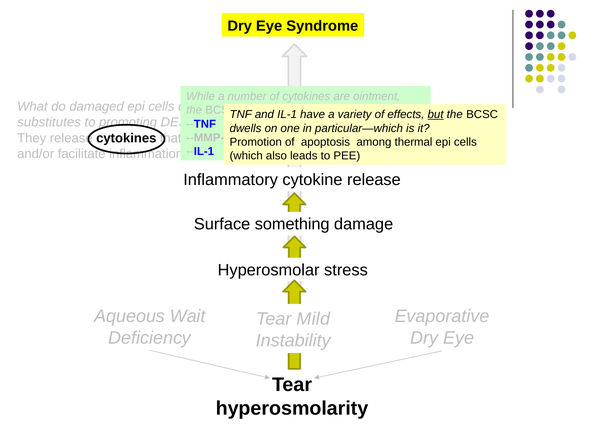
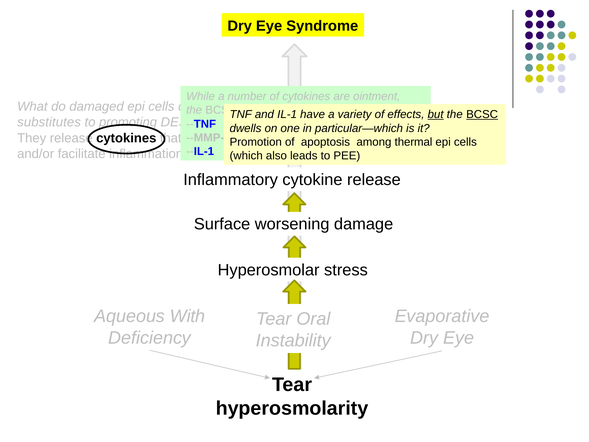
BCSC at (482, 114) underline: none -> present
something: something -> worsening
Wait: Wait -> With
Mild: Mild -> Oral
